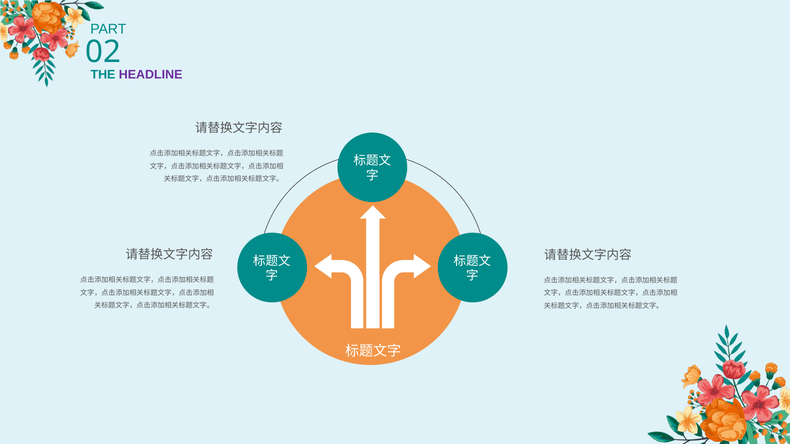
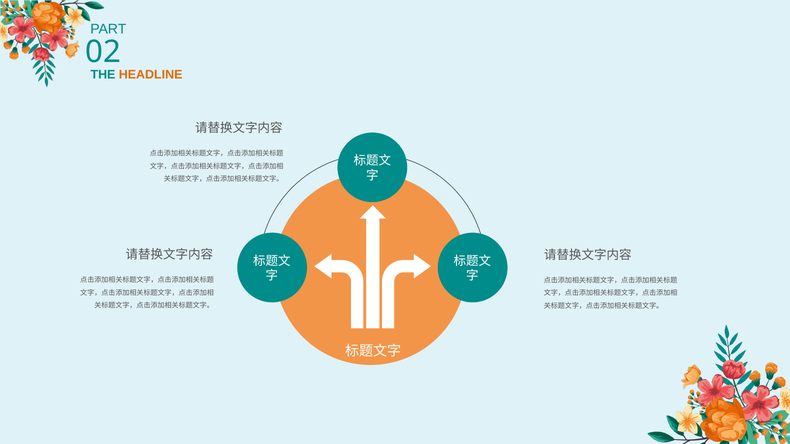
HEADLINE colour: purple -> orange
